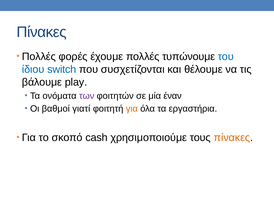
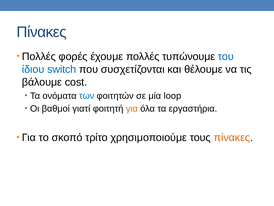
play: play -> cost
των colour: purple -> blue
έναν: έναν -> loop
cash: cash -> τρίτο
